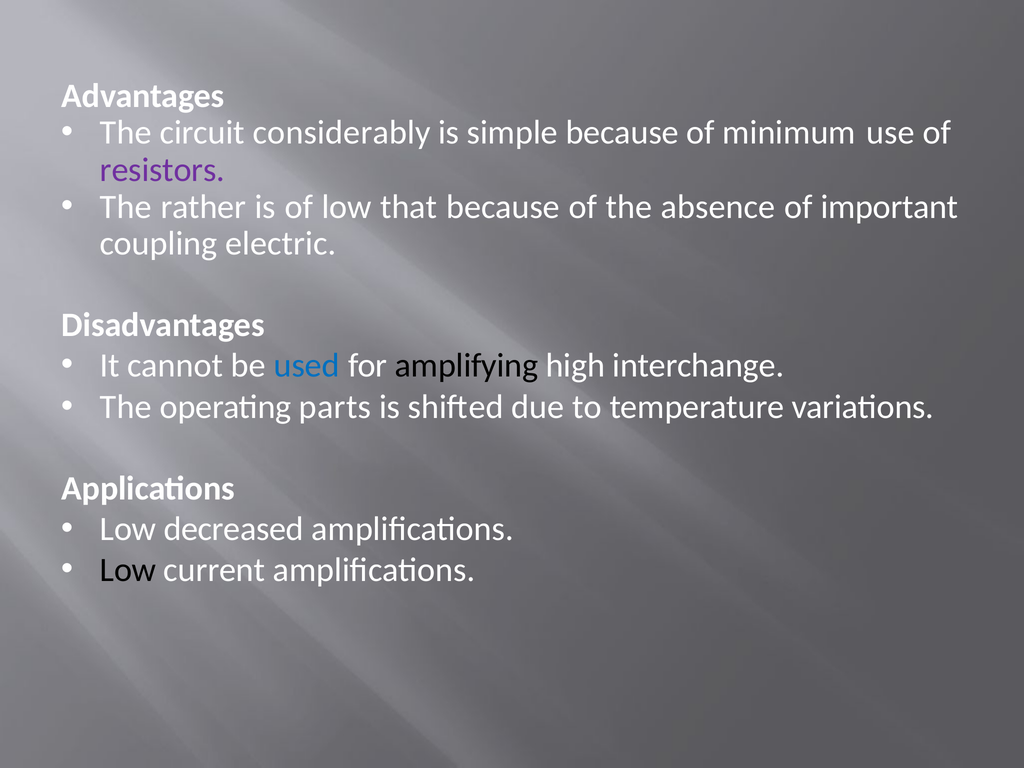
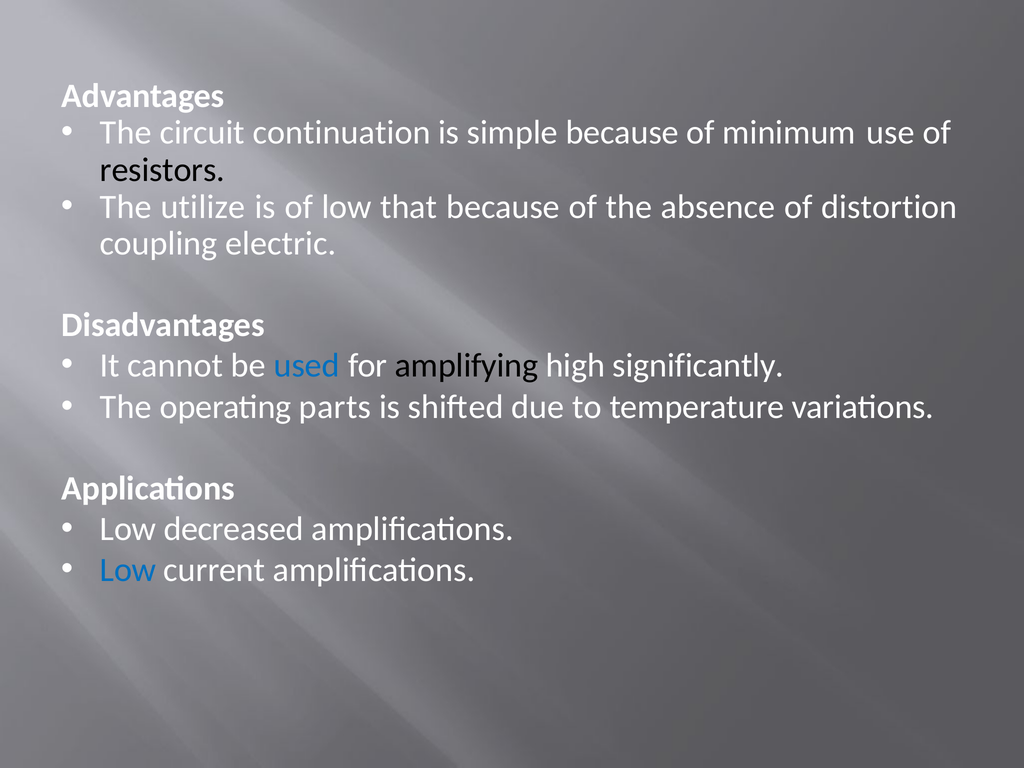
considerably: considerably -> continuation
resistors colour: purple -> black
rather: rather -> utilize
important: important -> distortion
interchange: interchange -> significantly
Low at (128, 570) colour: black -> blue
